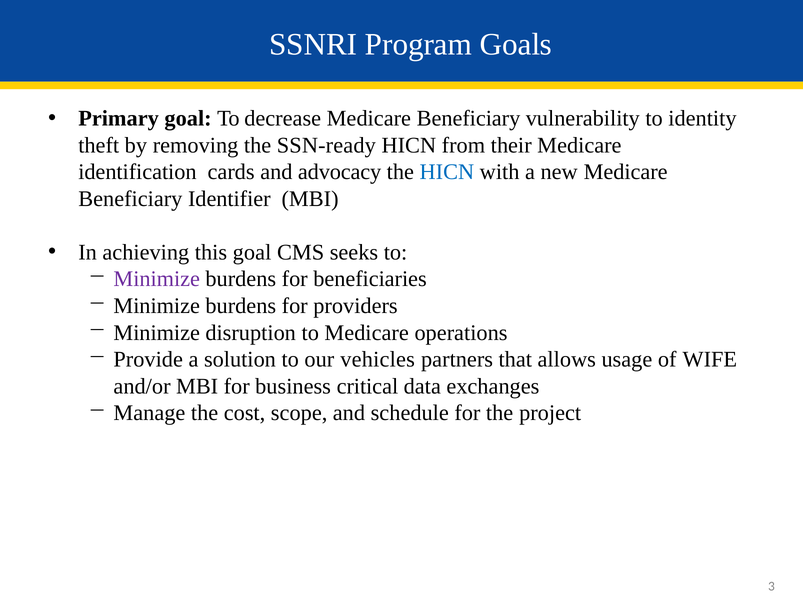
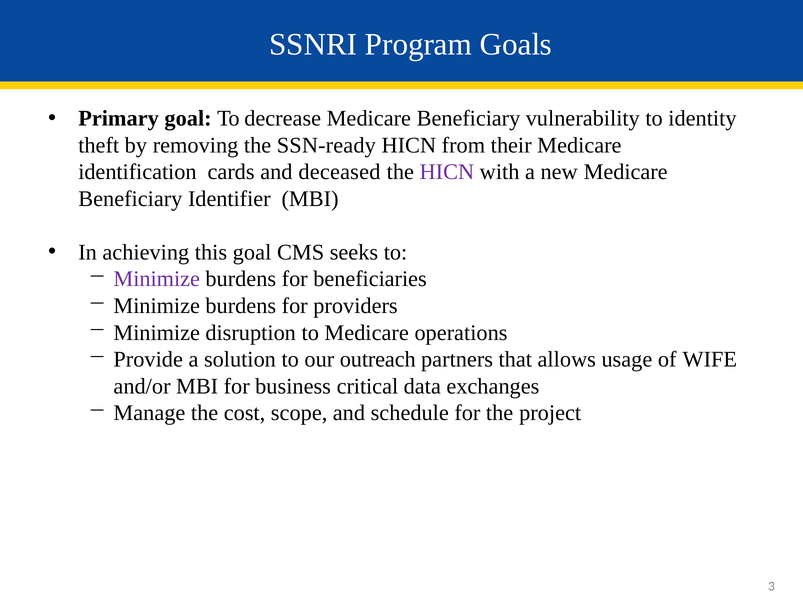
advocacy: advocacy -> deceased
HICN at (447, 172) colour: blue -> purple
vehicles: vehicles -> outreach
